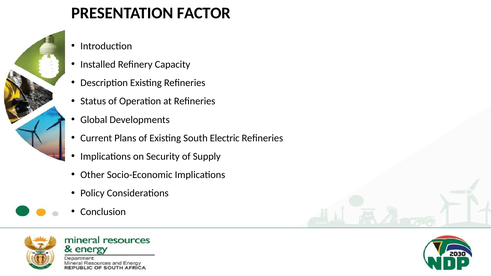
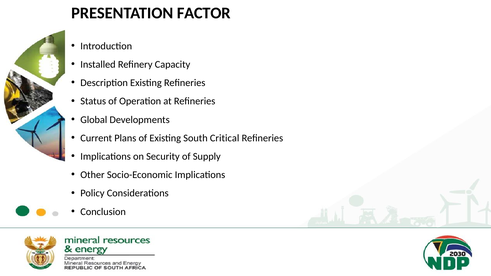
Electric: Electric -> Critical
